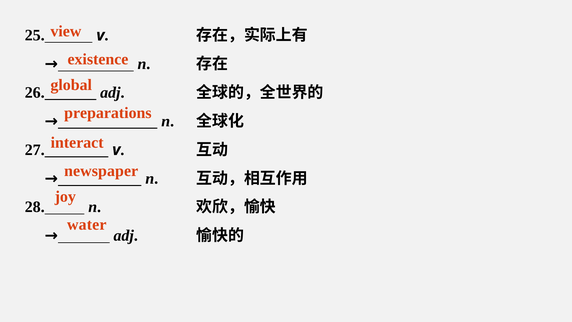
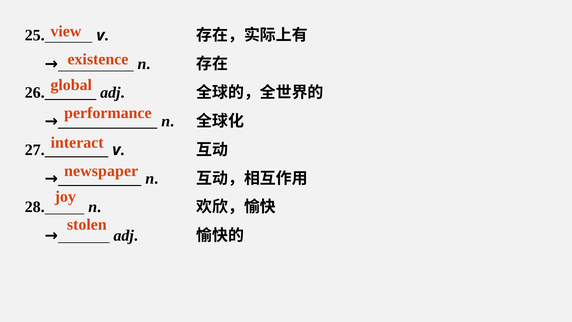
preparations: preparations -> performance
water: water -> stolen
